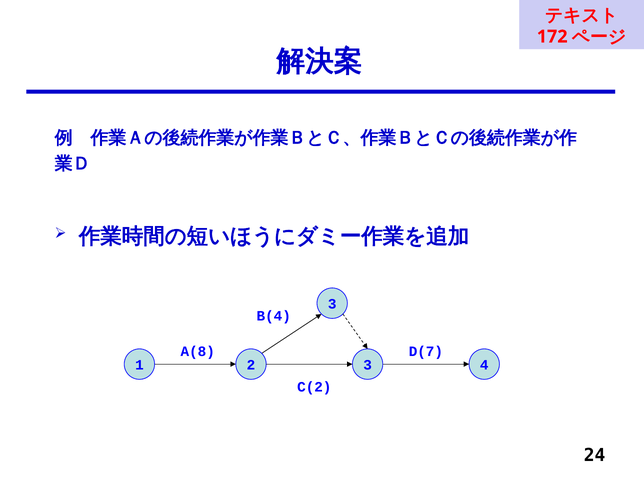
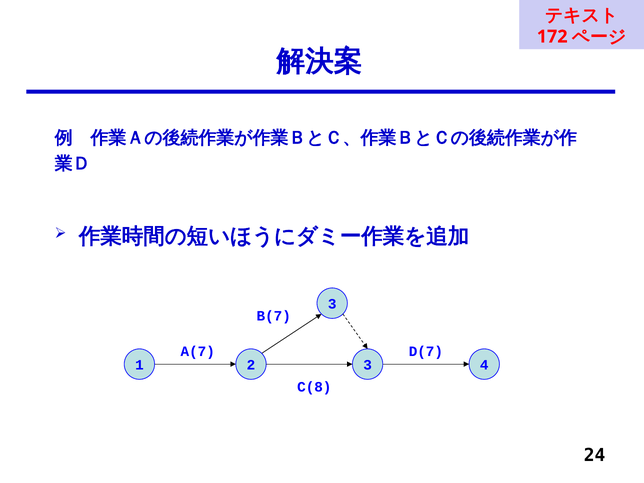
B(4: B(4 -> B(7
A(8: A(8 -> A(7
C(2: C(2 -> C(8
